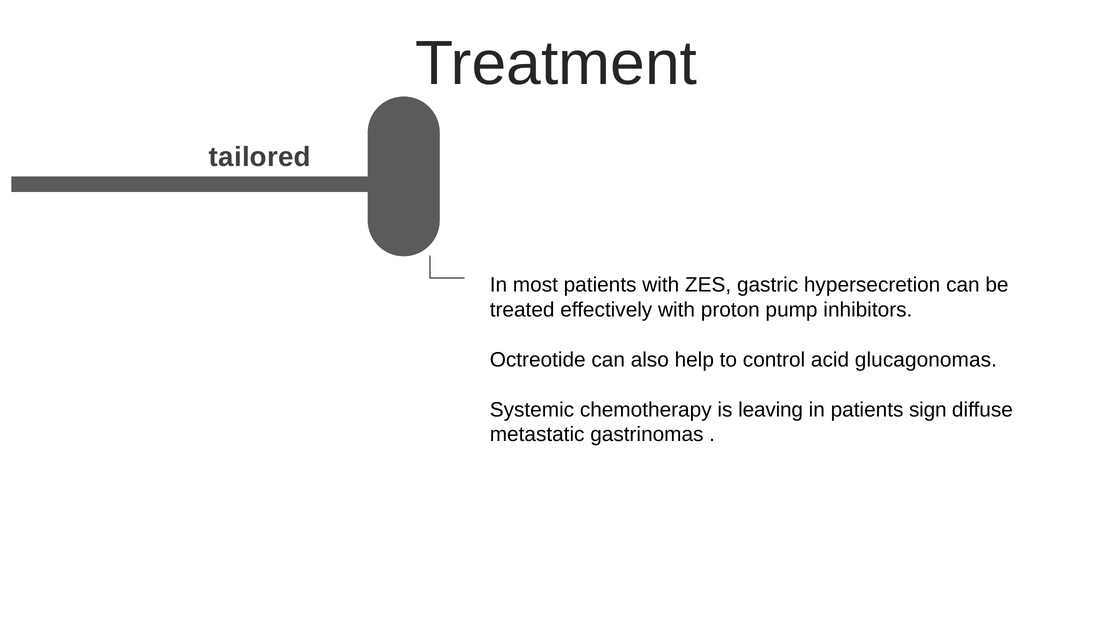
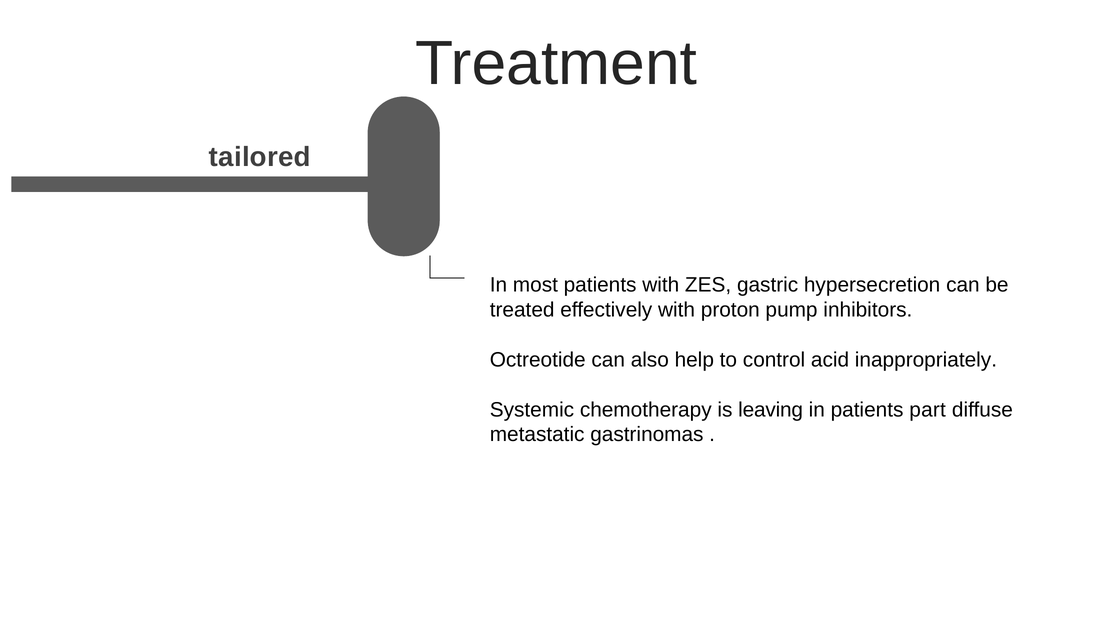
glucagonomas: glucagonomas -> inappropriately
sign: sign -> part
